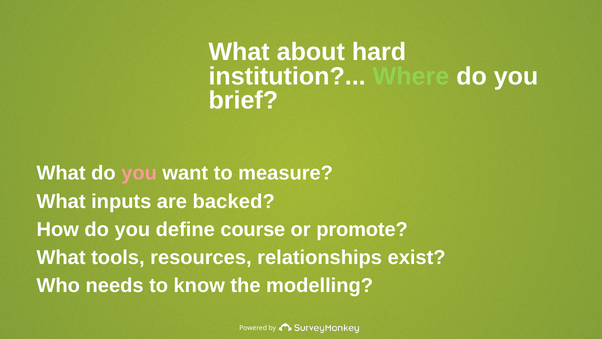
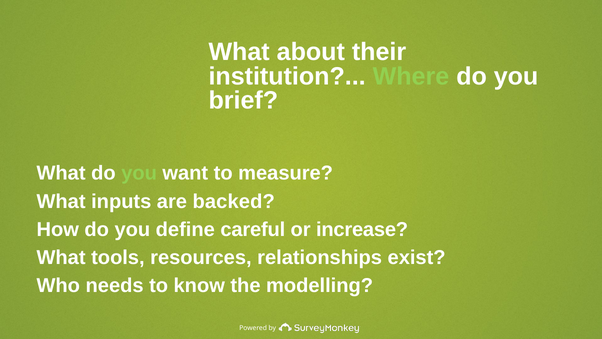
hard: hard -> their
you at (139, 173) colour: pink -> light green
course: course -> careful
promote: promote -> increase
